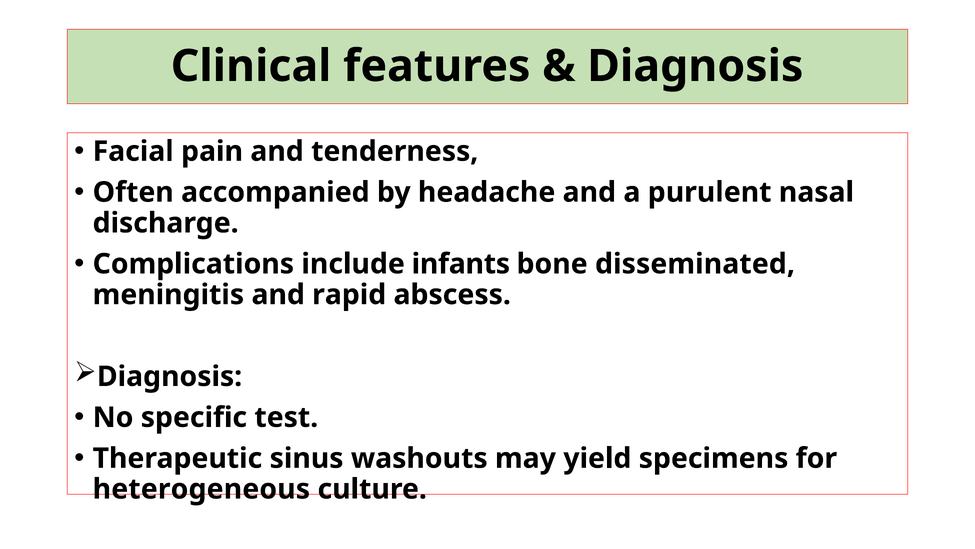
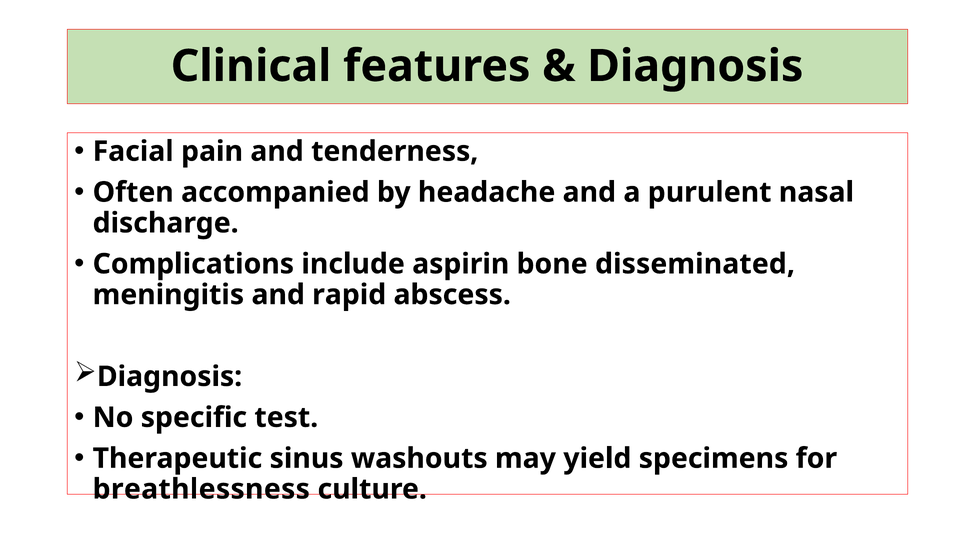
infants: infants -> aspirin
heterogeneous: heterogeneous -> breathlessness
